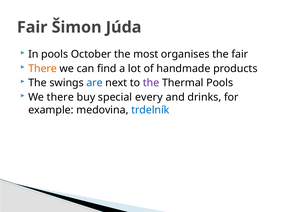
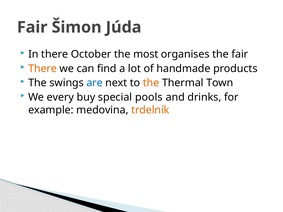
In pools: pools -> there
the at (151, 83) colour: purple -> orange
Thermal Pools: Pools -> Town
We there: there -> every
every: every -> pools
trdelník colour: blue -> orange
